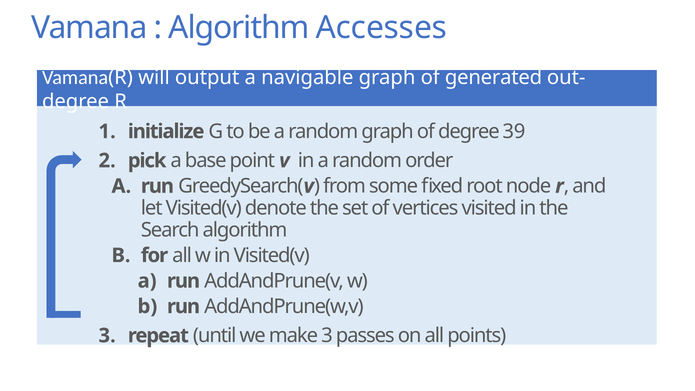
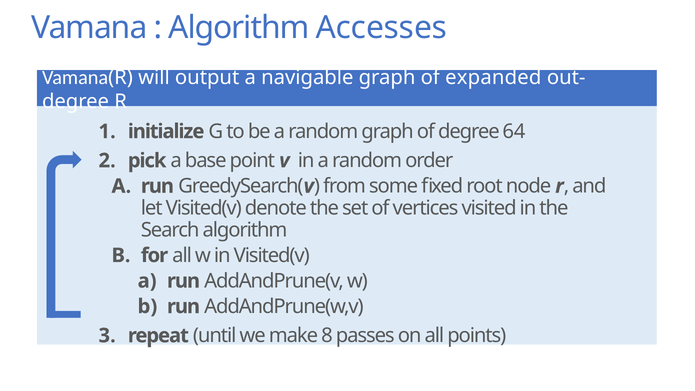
generated: generated -> expanded
39: 39 -> 64
make 3: 3 -> 8
